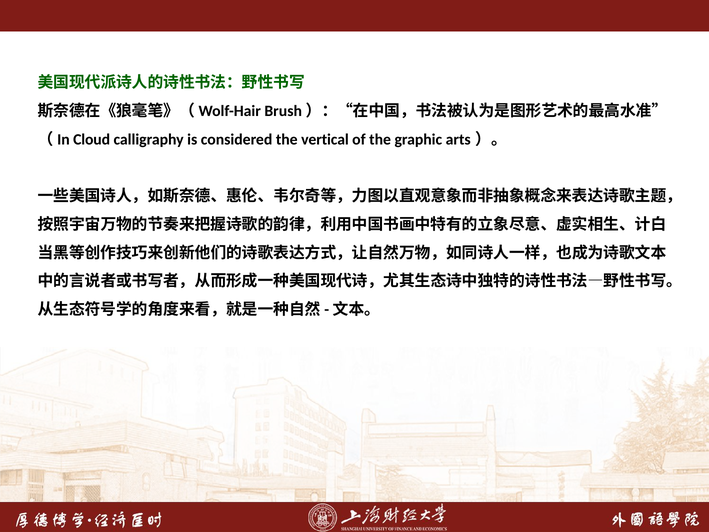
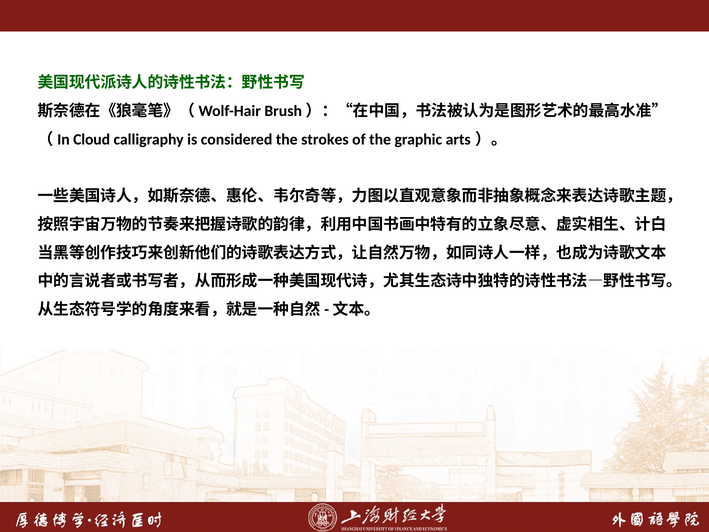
vertical: vertical -> strokes
